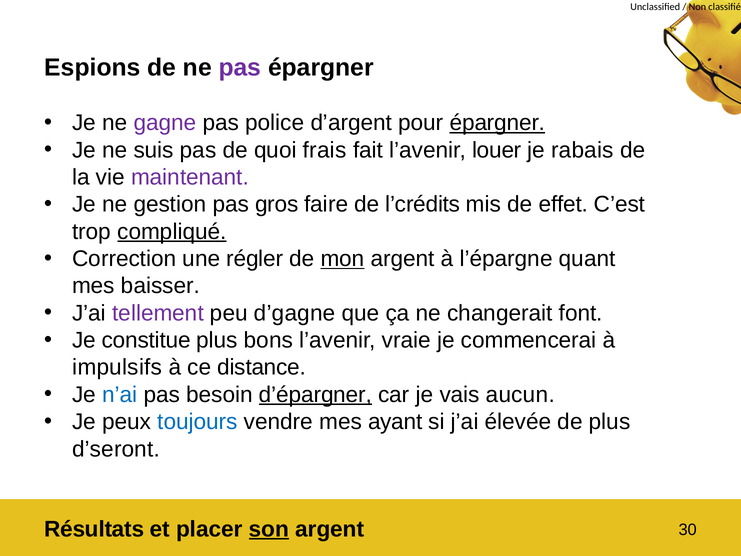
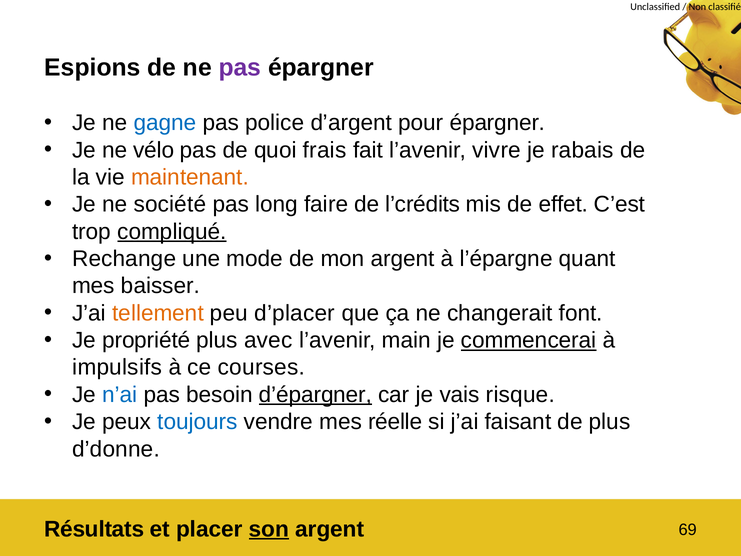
gagne colour: purple -> blue
épargner at (497, 123) underline: present -> none
suis: suis -> vélo
louer: louer -> vivre
maintenant colour: purple -> orange
gestion: gestion -> société
gros: gros -> long
Correction: Correction -> Rechange
régler: régler -> mode
mon underline: present -> none
tellement colour: purple -> orange
d’gagne: d’gagne -> d’placer
constitue: constitue -> propriété
bons: bons -> avec
vraie: vraie -> main
commencerai underline: none -> present
distance: distance -> courses
aucun: aucun -> risque
ayant: ayant -> réelle
élevée: élevée -> faisant
d’seront: d’seront -> d’donne
30: 30 -> 69
